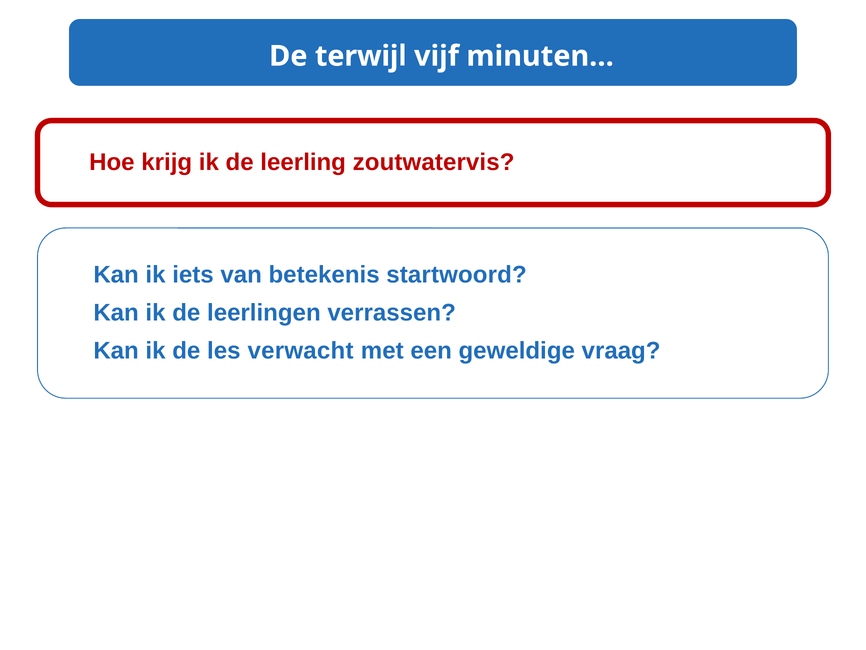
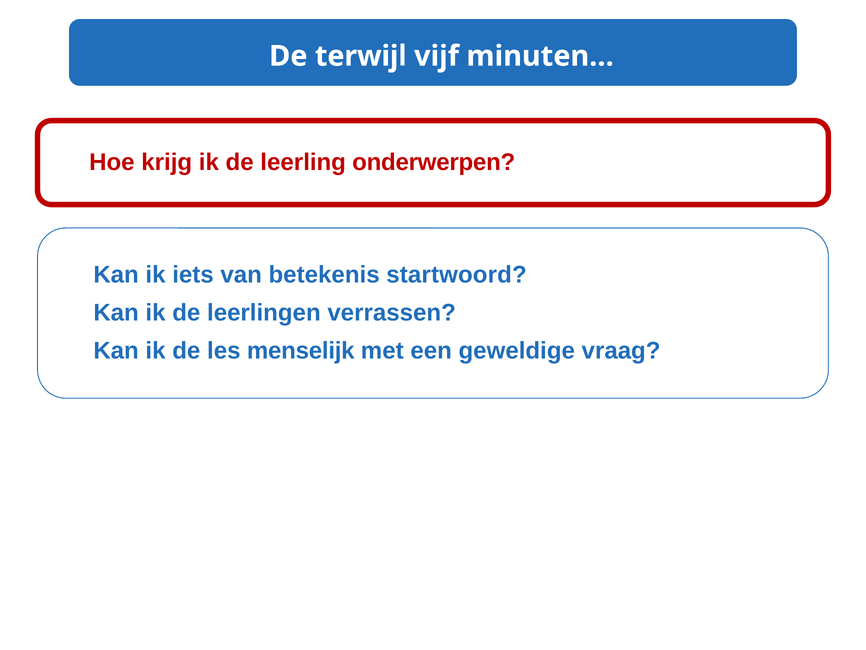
zoutwatervis: zoutwatervis -> onderwerpen
verwacht: verwacht -> menselijk
